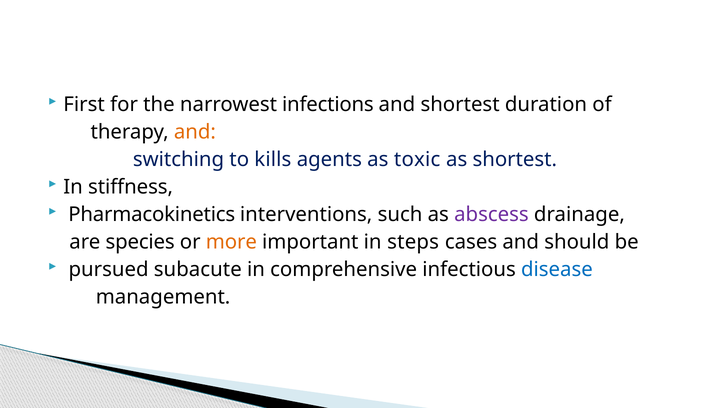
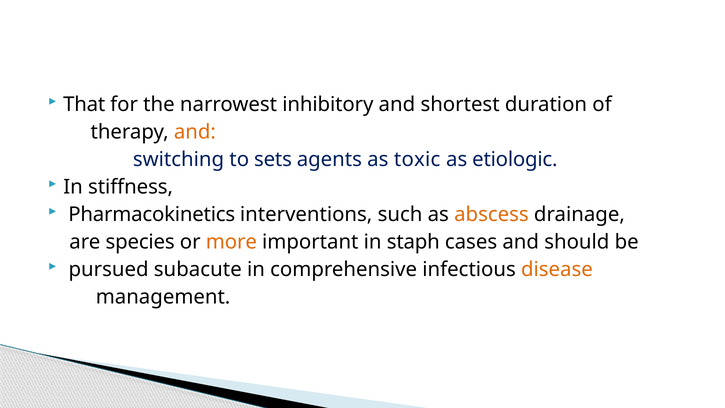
First: First -> That
infections: infections -> inhibitory
kills: kills -> sets
as shortest: shortest -> etiologic
abscess colour: purple -> orange
steps: steps -> staph
disease colour: blue -> orange
